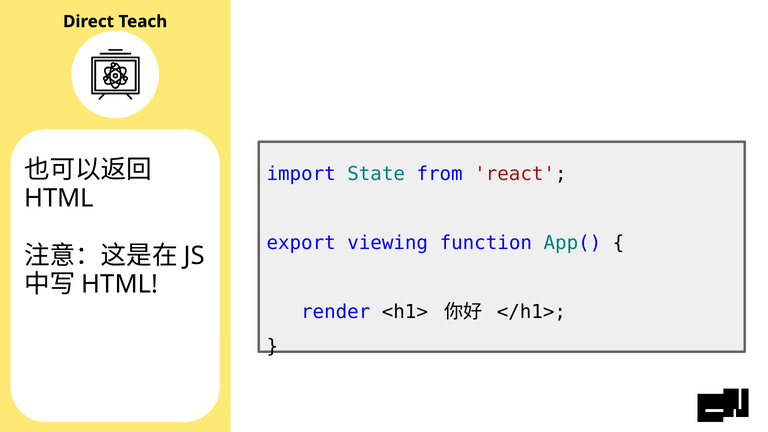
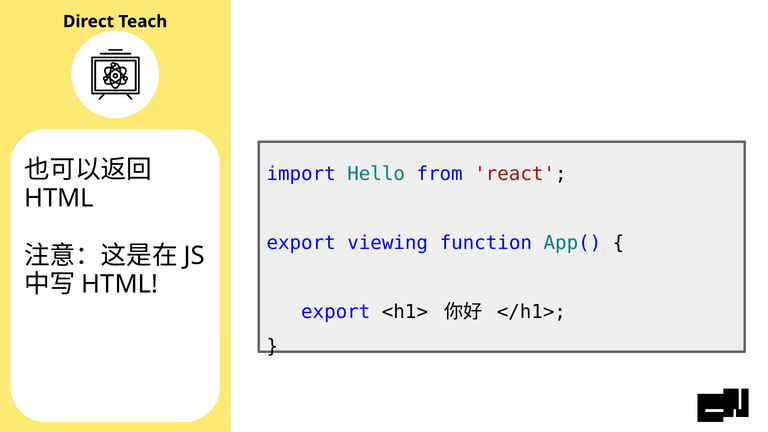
State: State -> Hello
render at (336, 312): render -> export
